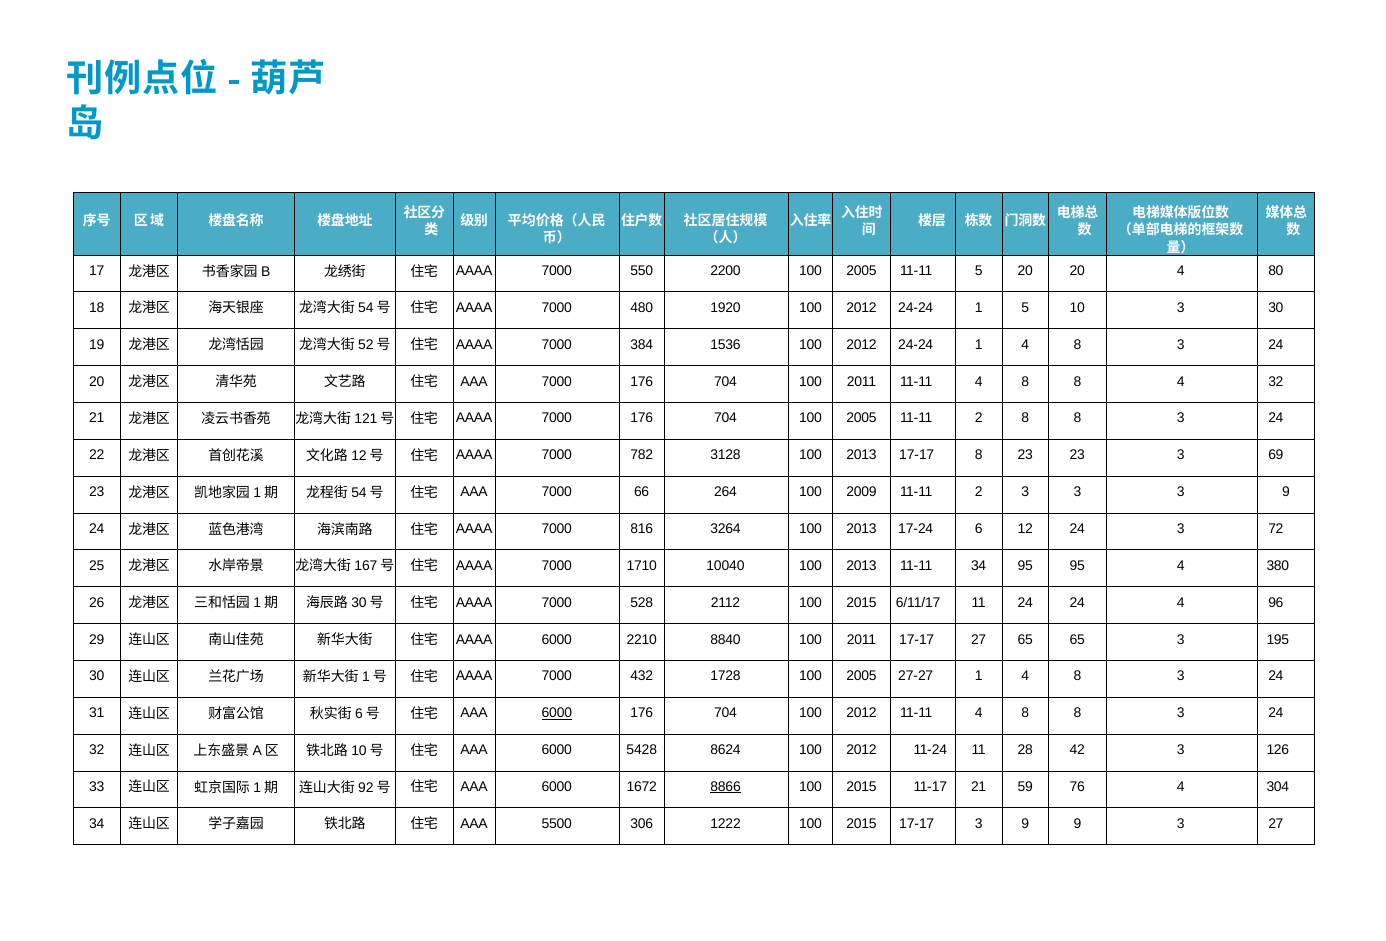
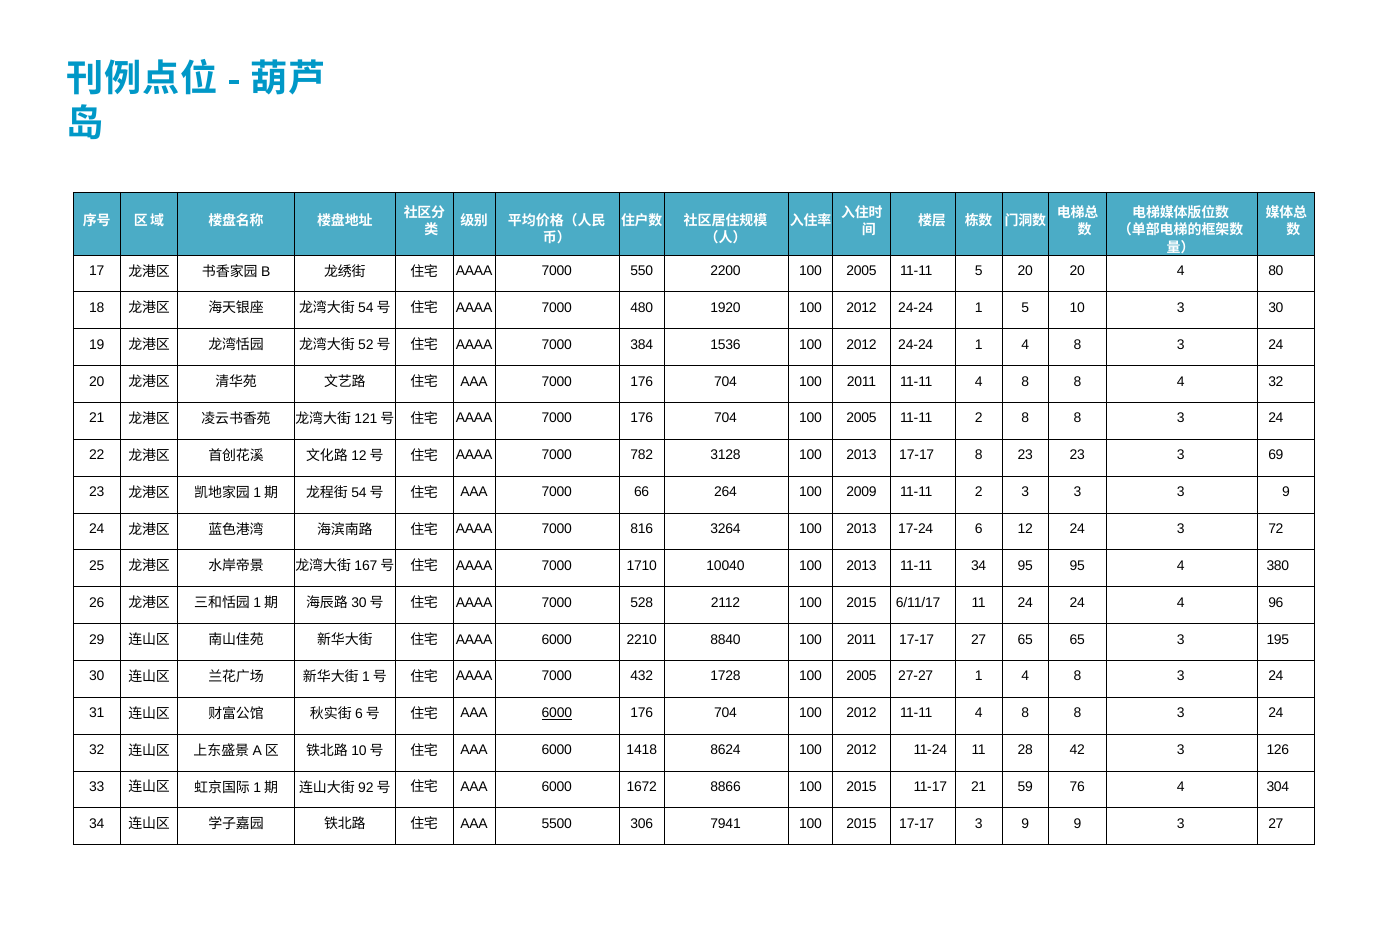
5428: 5428 -> 1418
8866 underline: present -> none
1222: 1222 -> 7941
